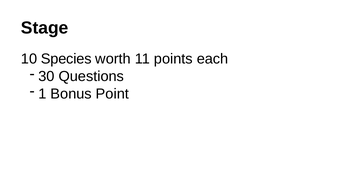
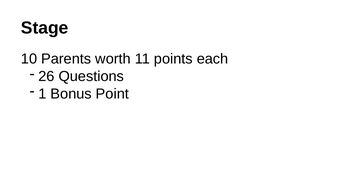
Species: Species -> Parents
30: 30 -> 26
